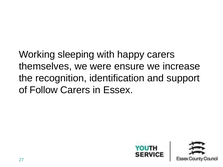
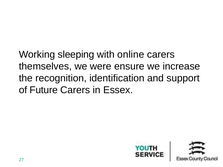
happy: happy -> online
Follow: Follow -> Future
